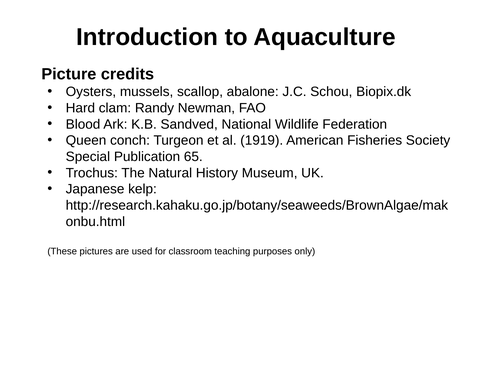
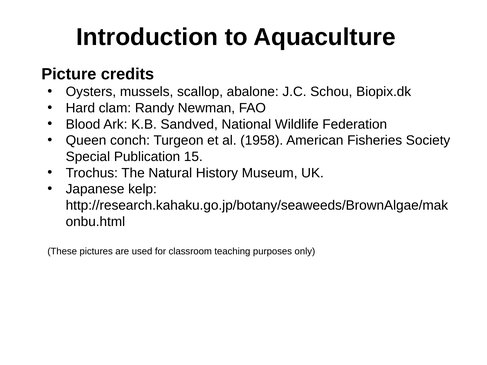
1919: 1919 -> 1958
65: 65 -> 15
